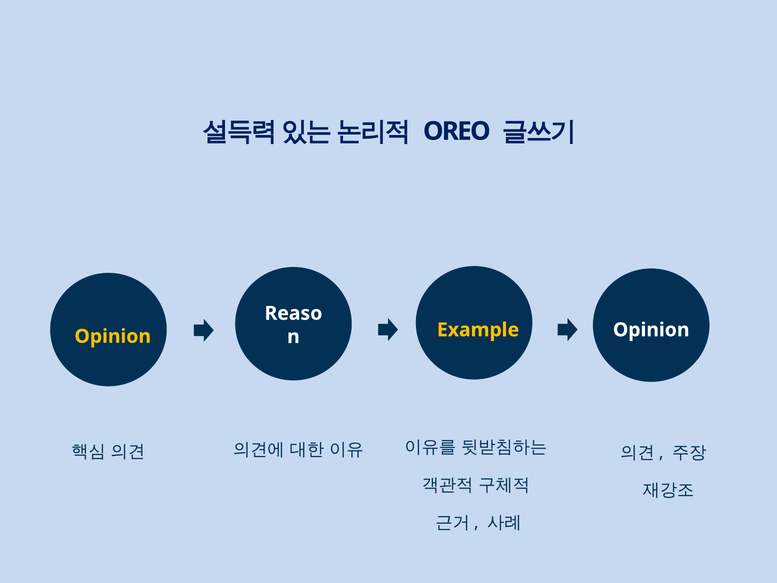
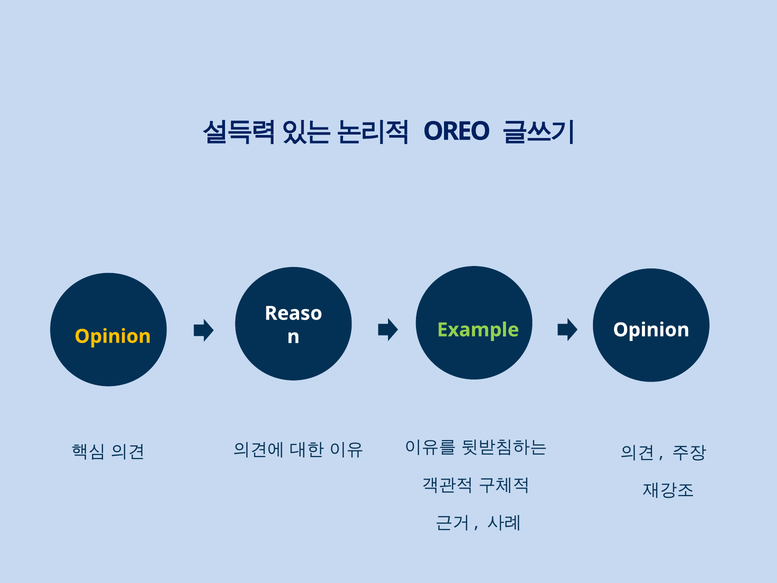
Example colour: yellow -> light green
